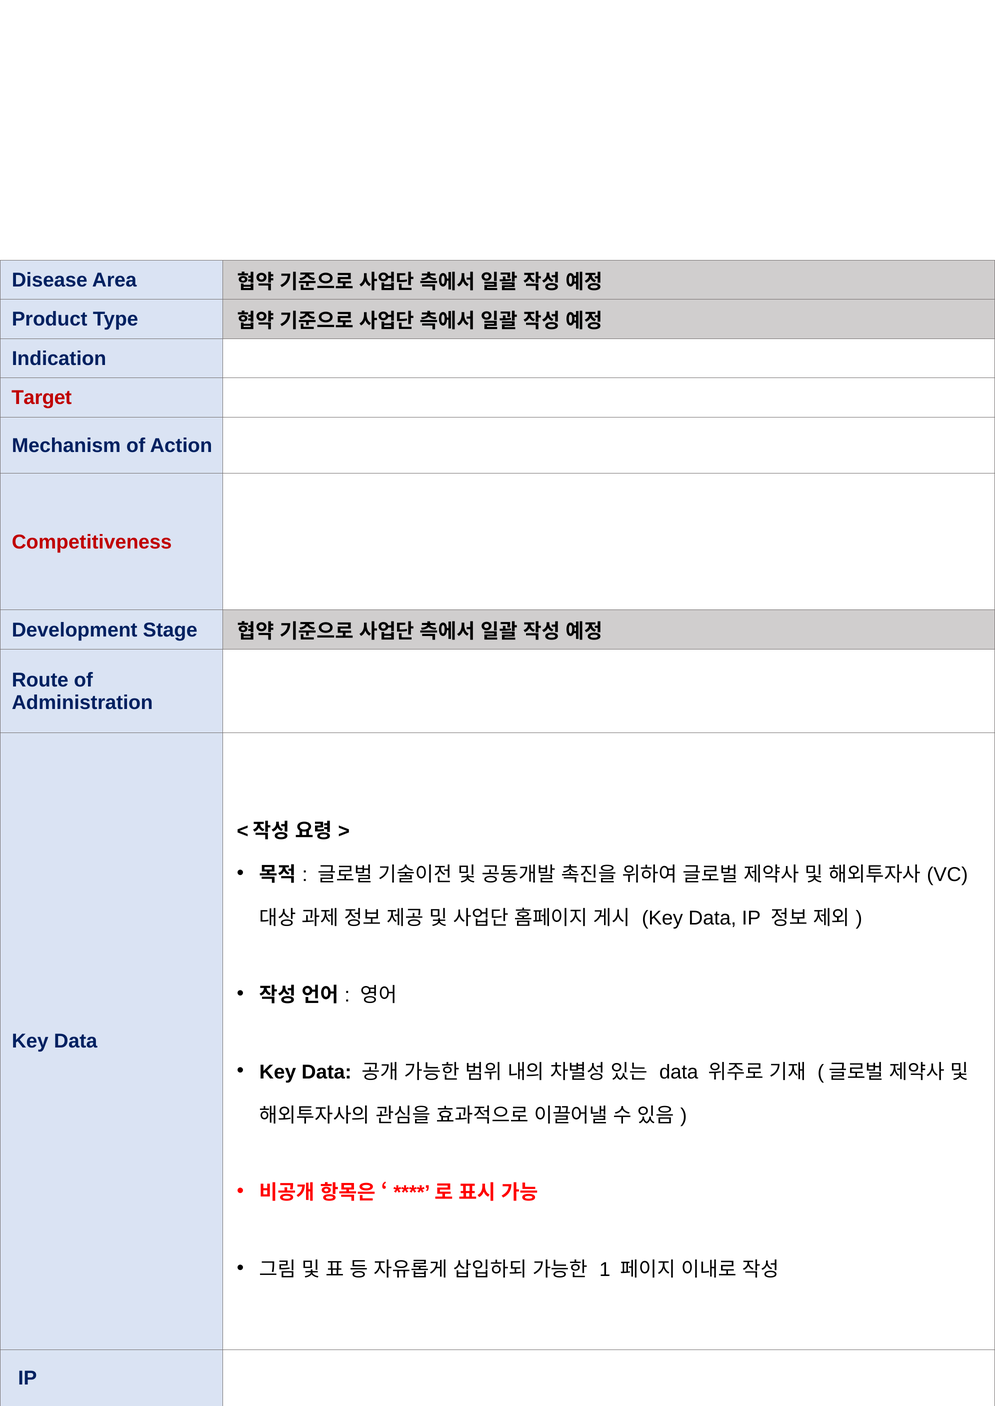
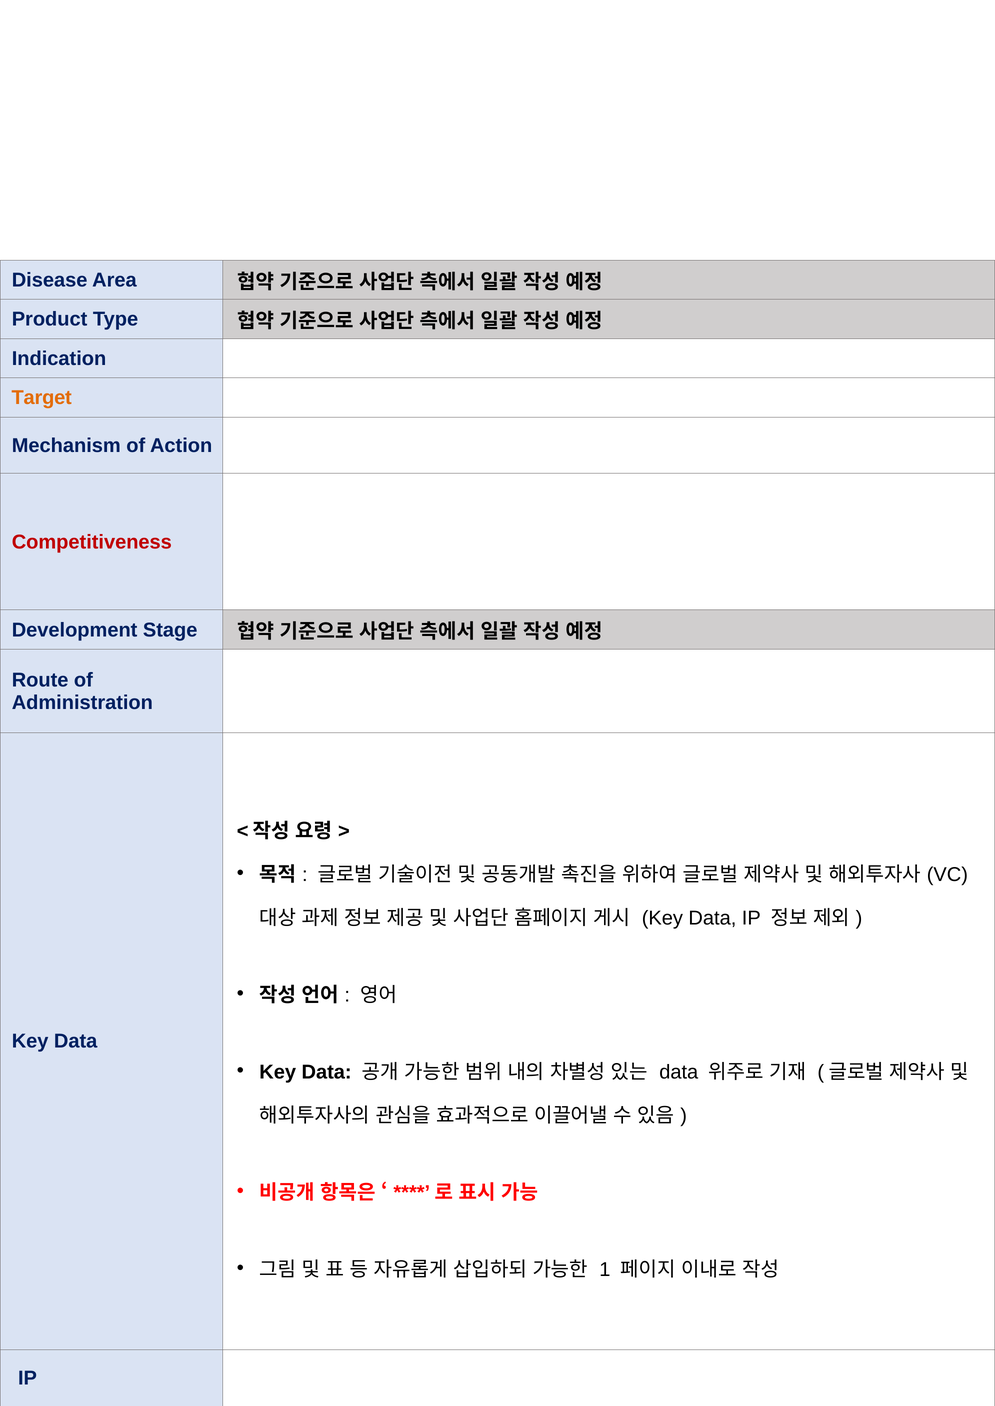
Target colour: red -> orange
